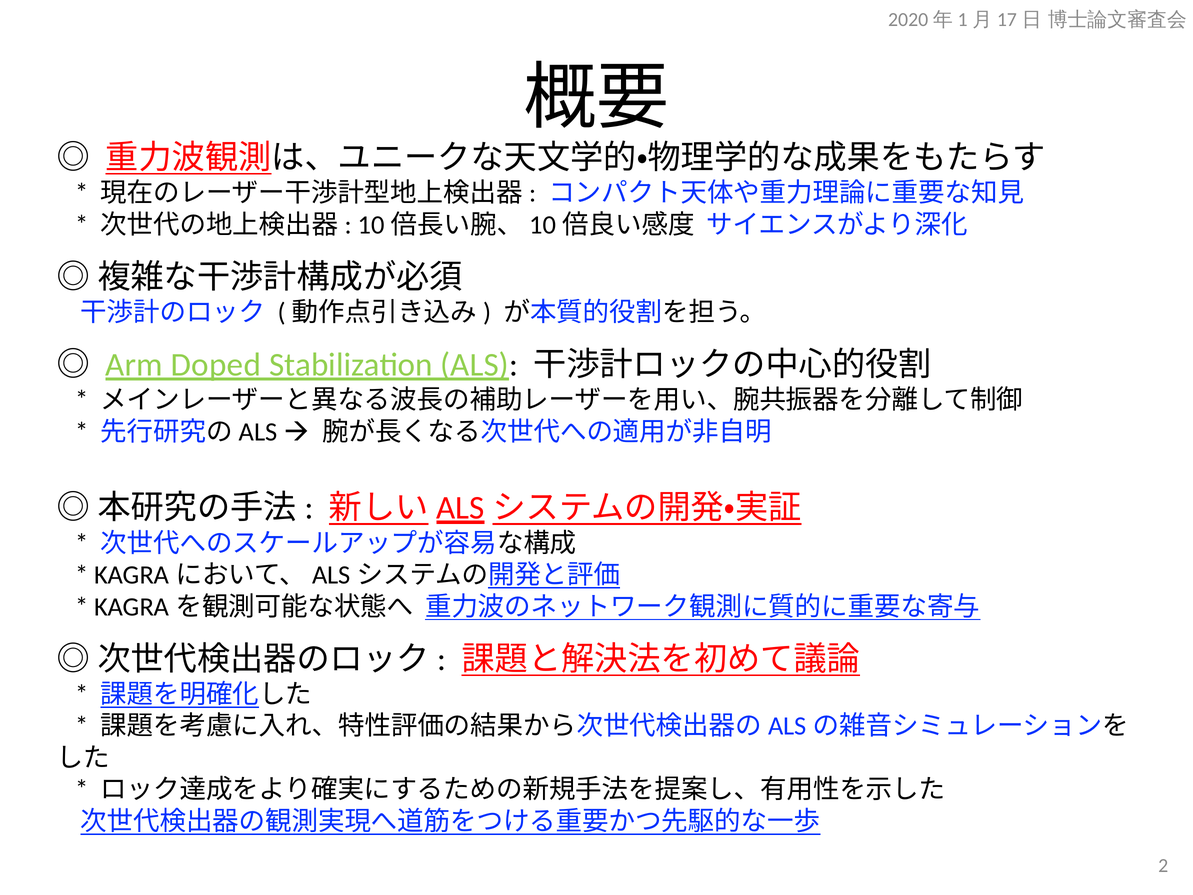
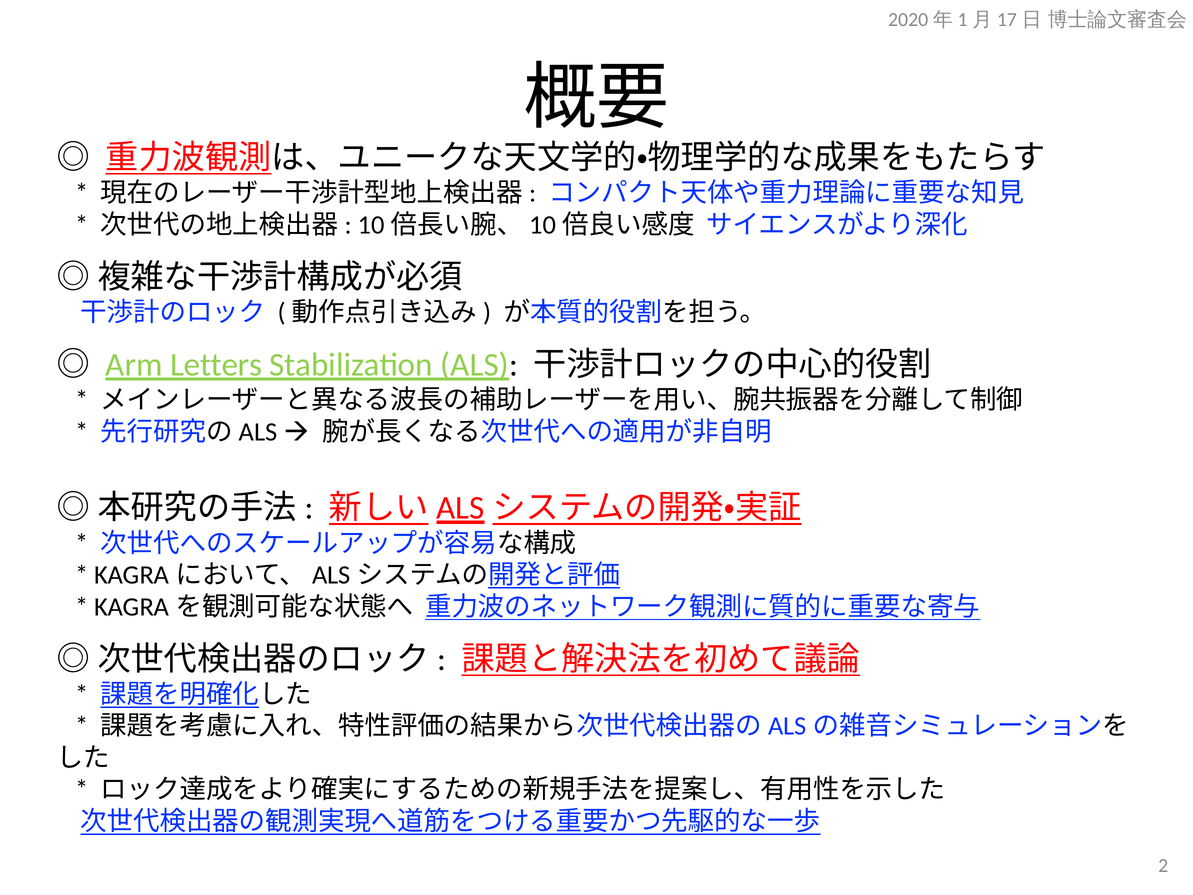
Doped: Doped -> Letters
